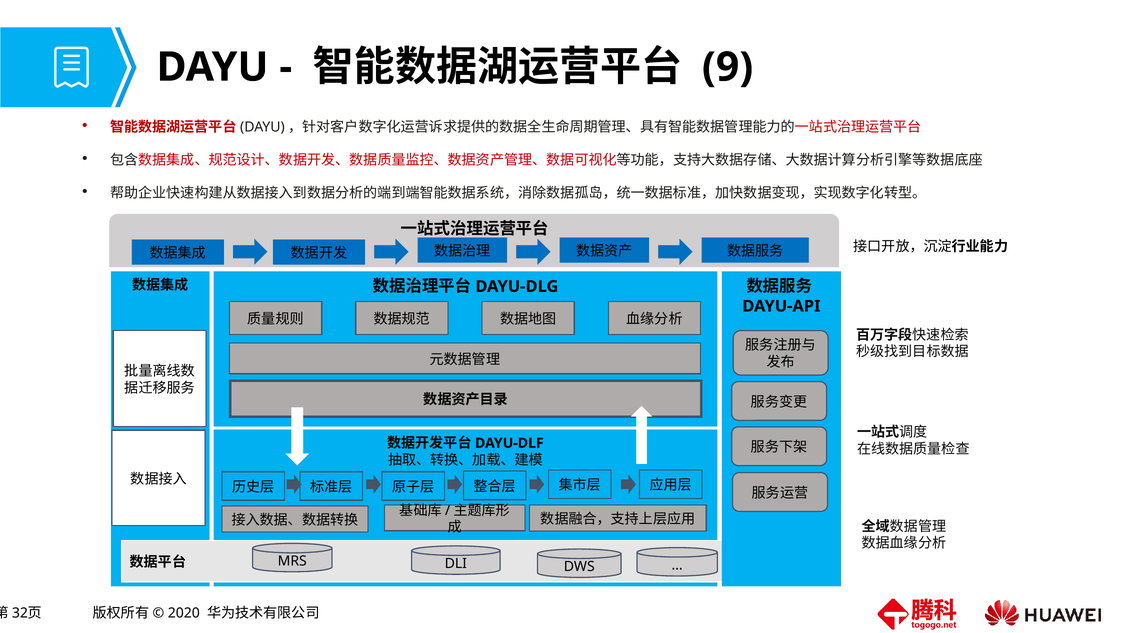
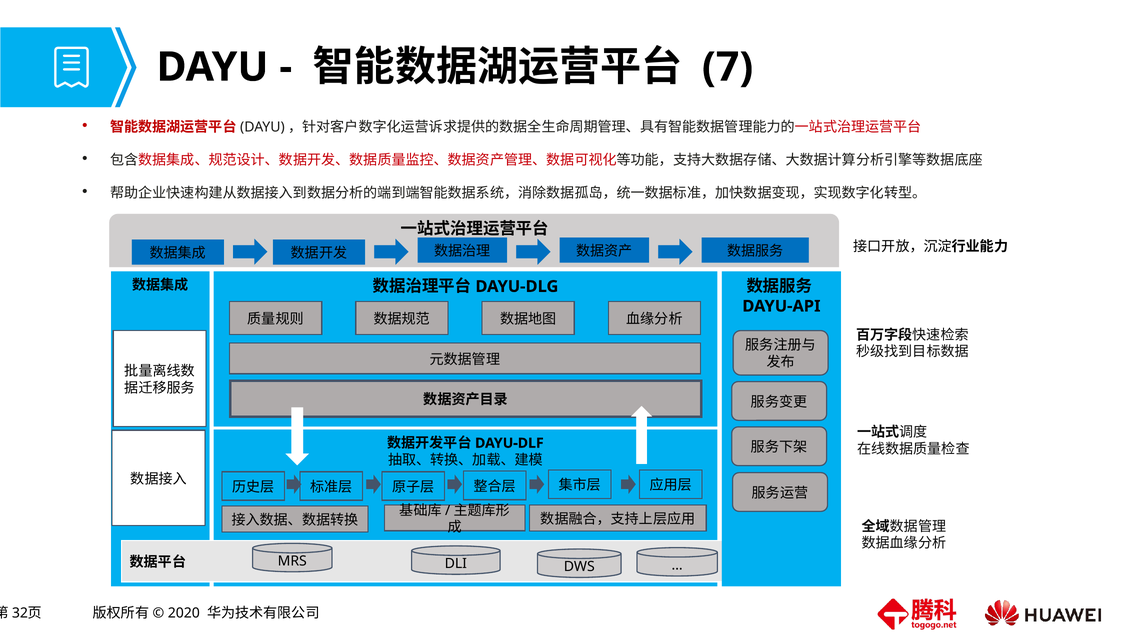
9: 9 -> 7
